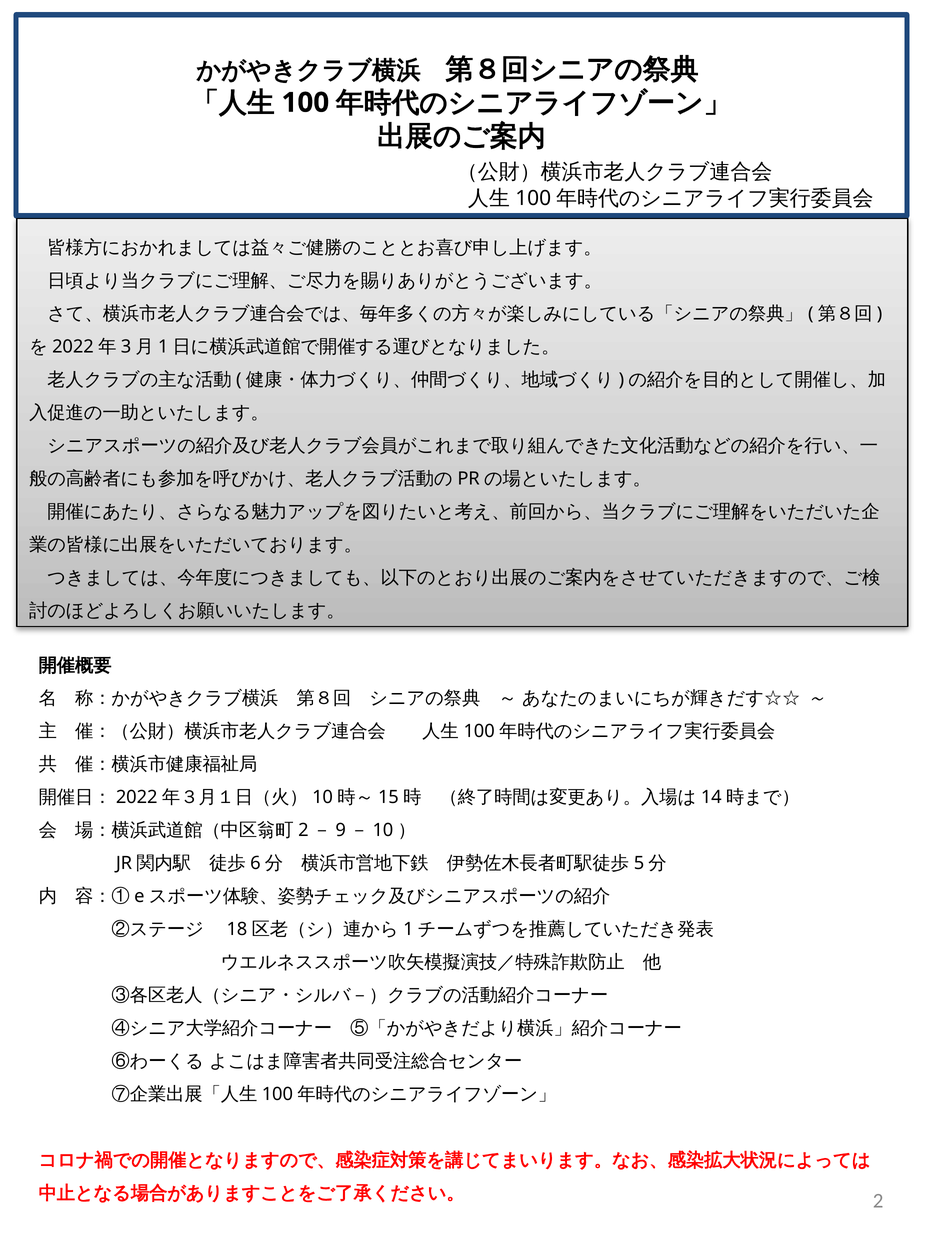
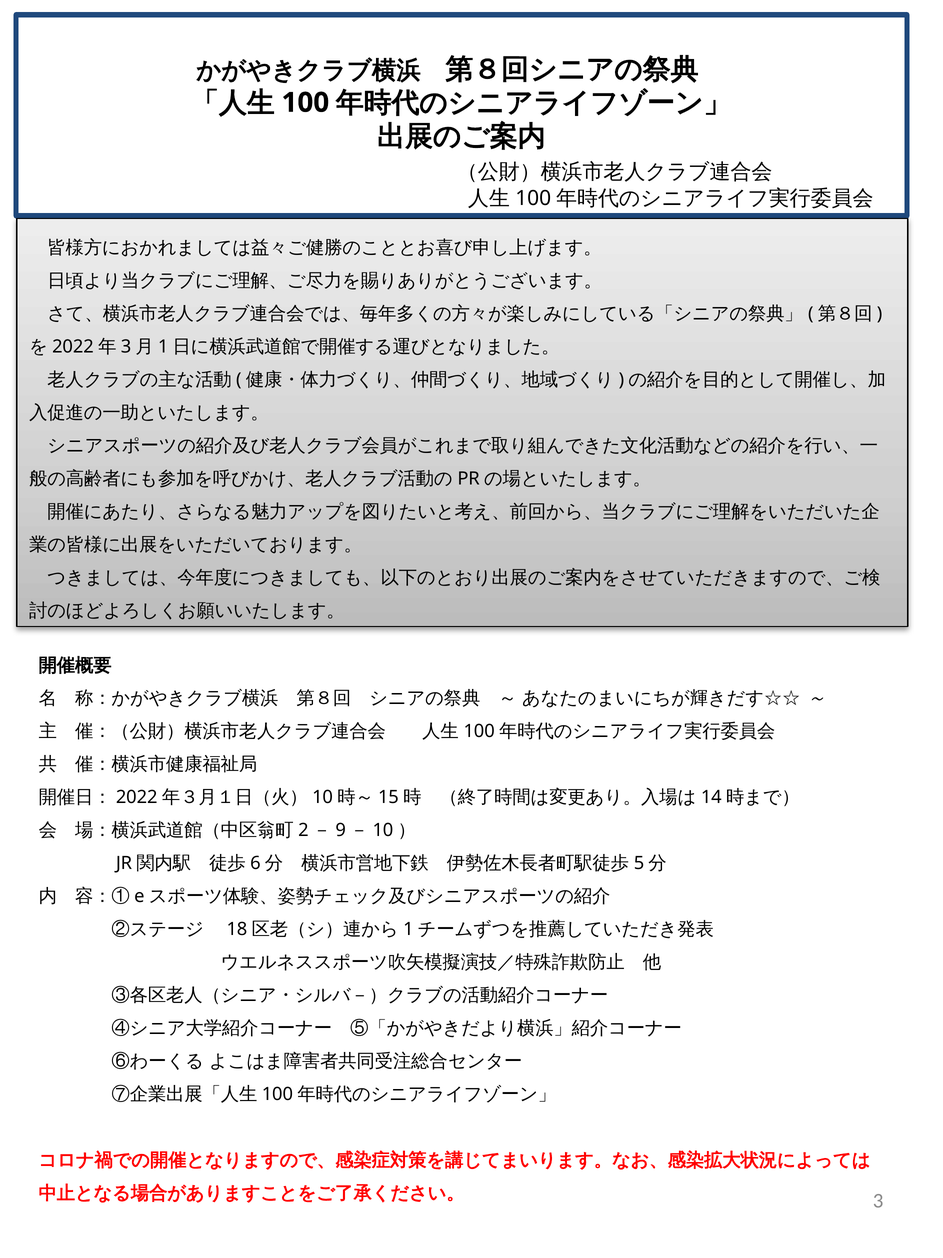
2: 2 -> 3
